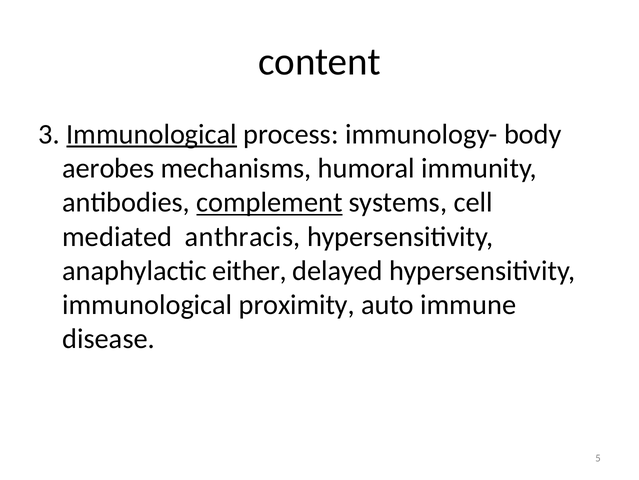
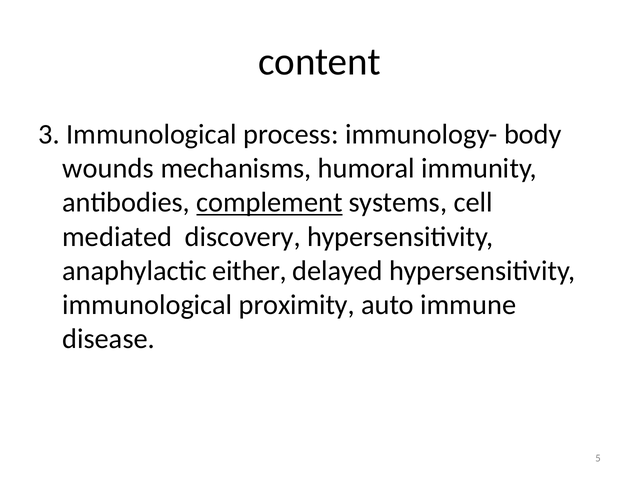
Immunological at (152, 134) underline: present -> none
aerobes: aerobes -> wounds
anthracis: anthracis -> discovery
